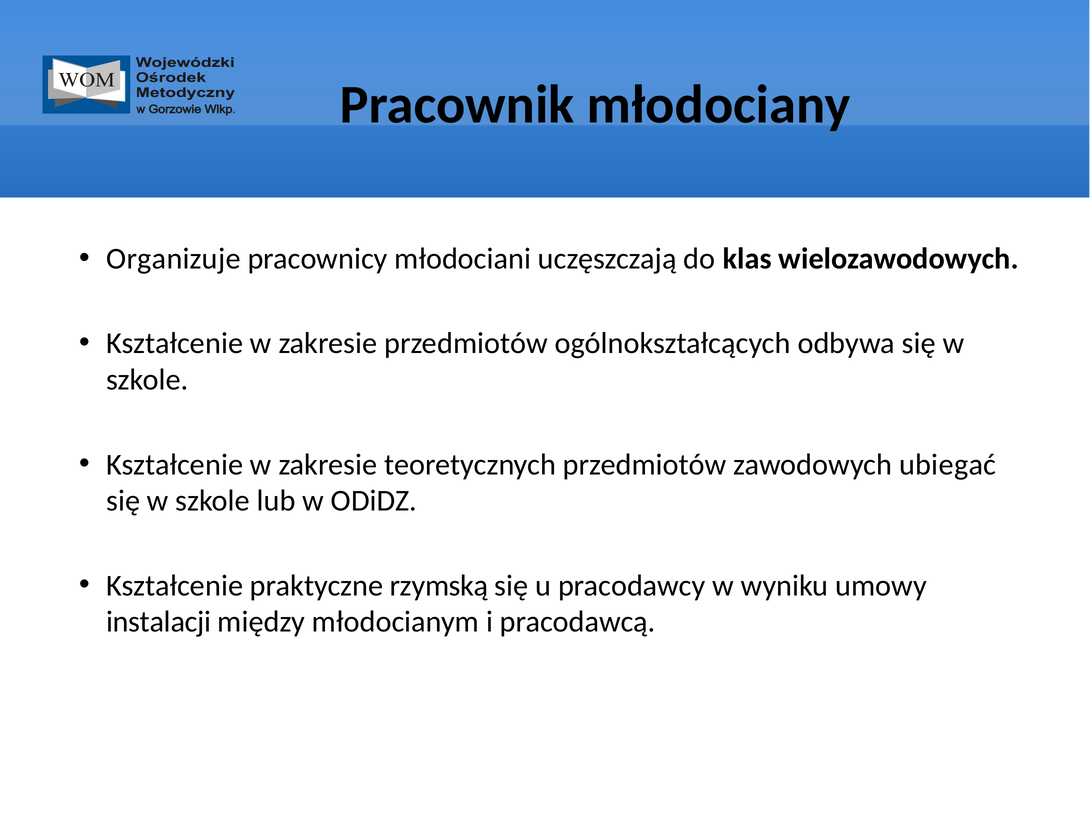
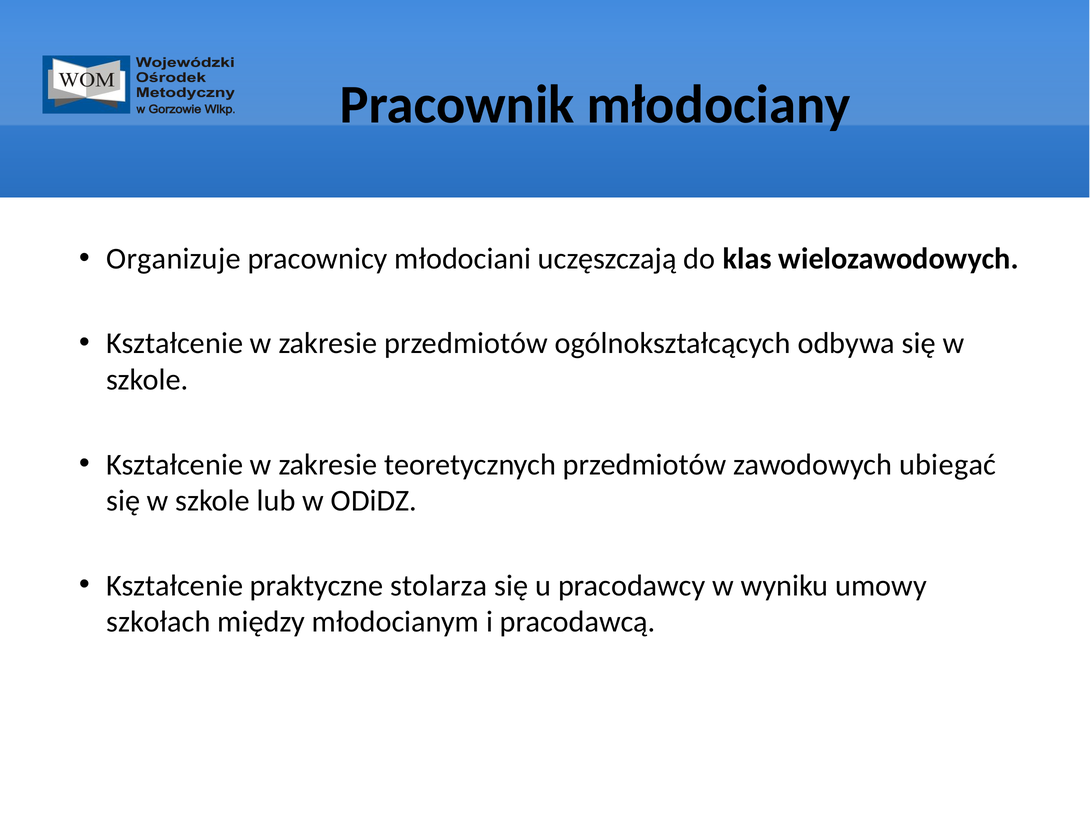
rzymską: rzymską -> stolarza
instalacji: instalacji -> szkołach
